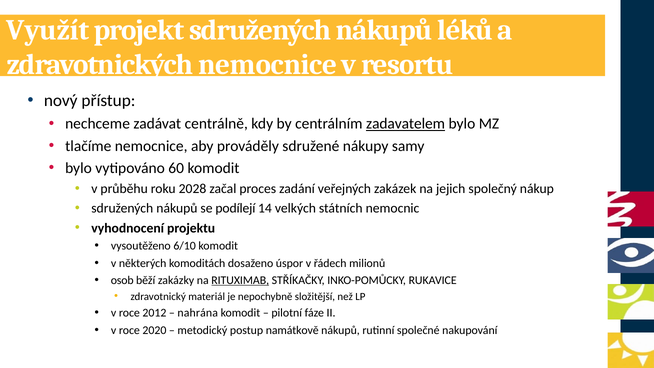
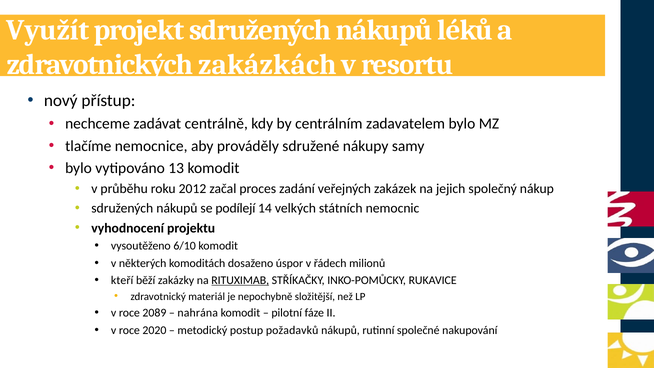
zdravotnických nemocnice: nemocnice -> zakázkách
zadavatelem underline: present -> none
60: 60 -> 13
2028: 2028 -> 2012
osob: osob -> kteří
2012: 2012 -> 2089
namátkově: namátkově -> požadavků
